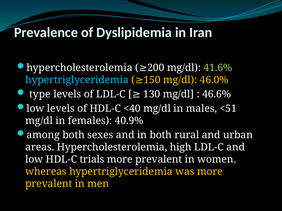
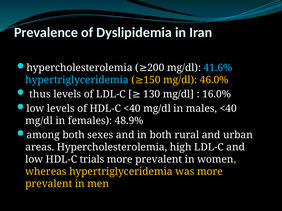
41.6% colour: light green -> light blue
type: type -> thus
46.6%: 46.6% -> 16.0%
males <51: <51 -> <40
40.9%: 40.9% -> 48.9%
